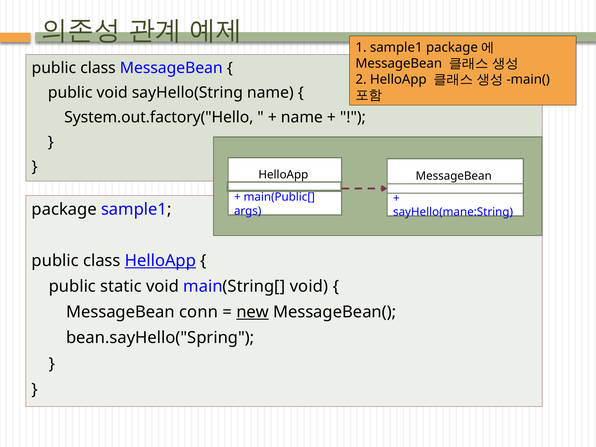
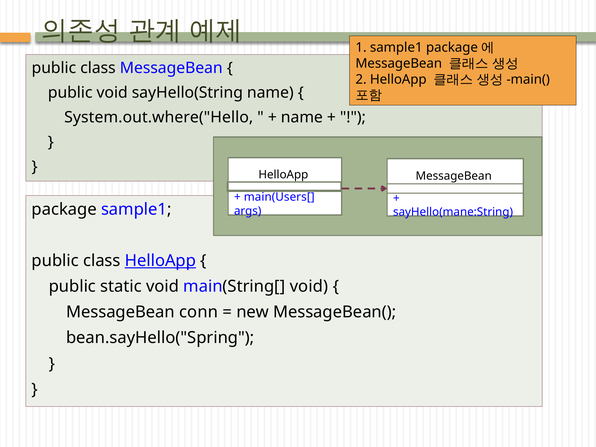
System.out.factory("Hello: System.out.factory("Hello -> System.out.where("Hello
main(Public[: main(Public[ -> main(Users[
new underline: present -> none
